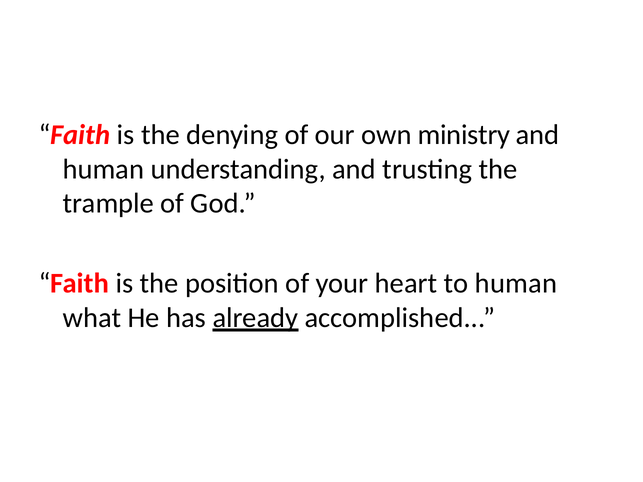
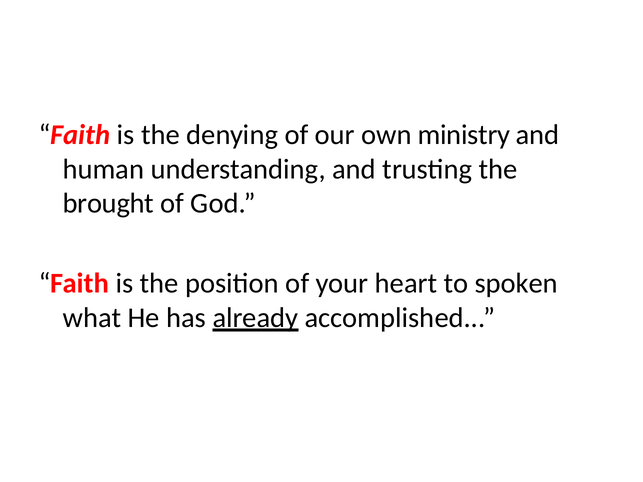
trample: trample -> brought
to human: human -> spoken
